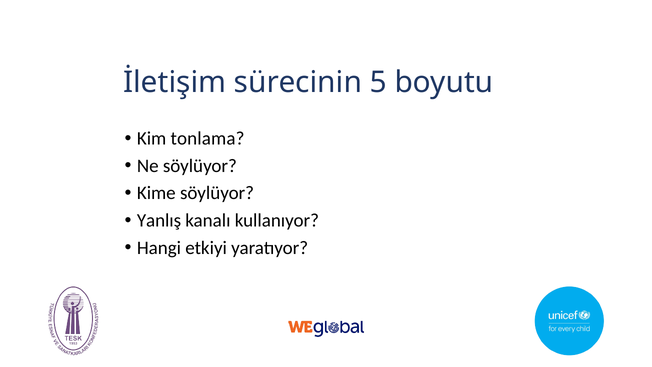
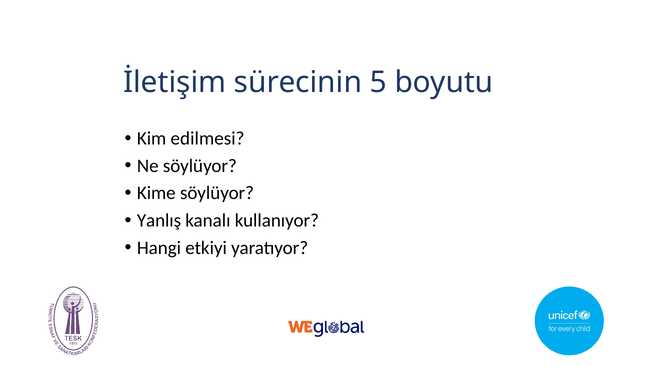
tonlama: tonlama -> edilmesi
